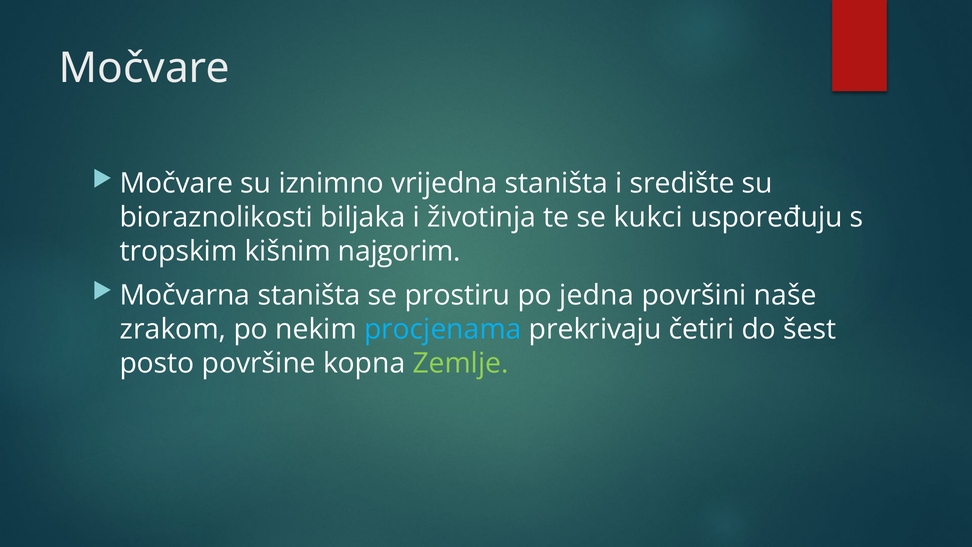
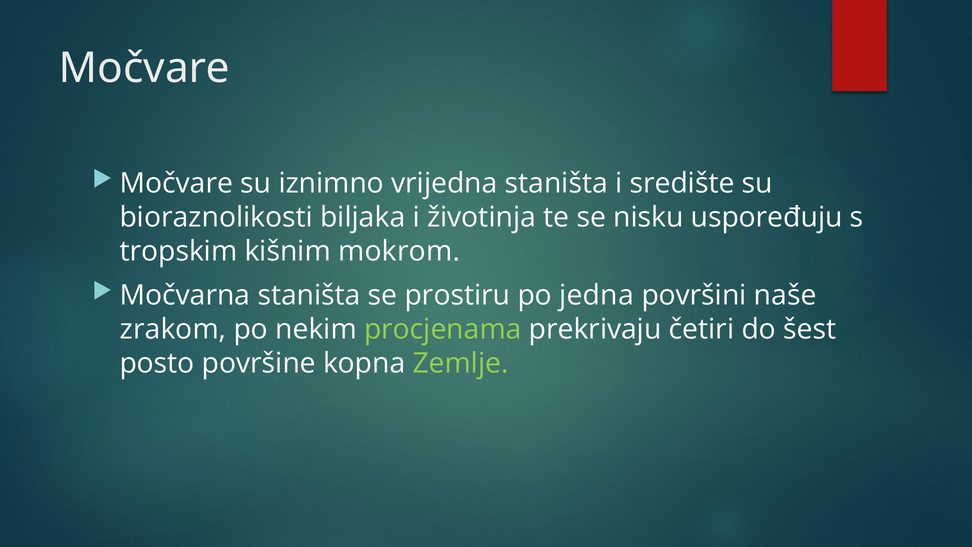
kukci: kukci -> nisku
najgorim: najgorim -> mokrom
procjenama colour: light blue -> light green
